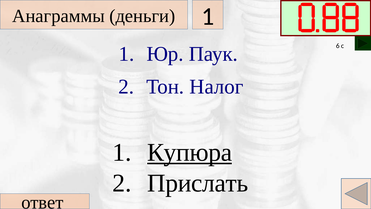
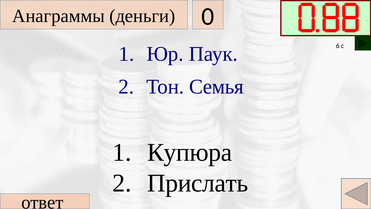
деньги 1: 1 -> 0
Налог: Налог -> Семья
Купюра underline: present -> none
